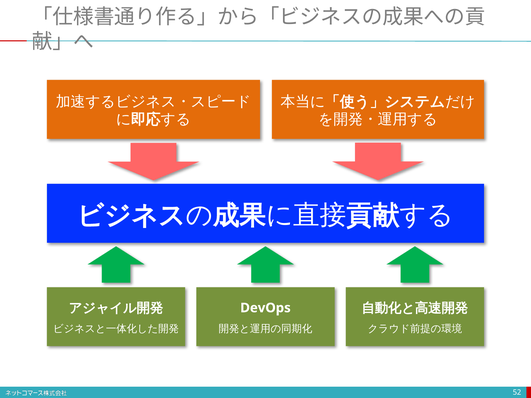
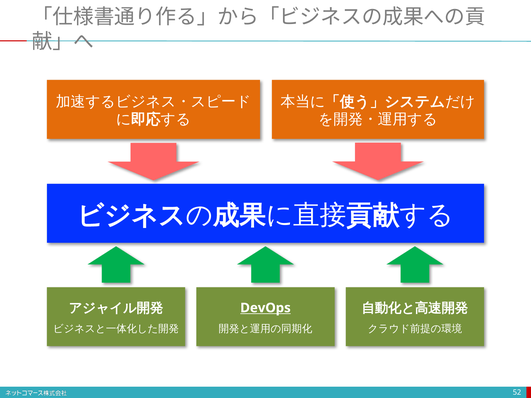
DevOps underline: none -> present
